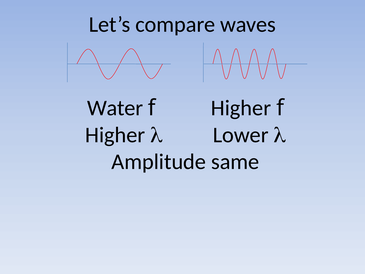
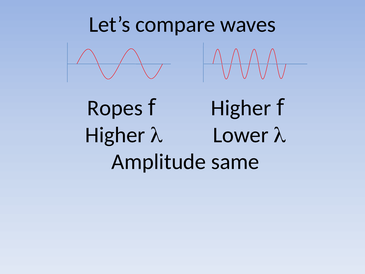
Water: Water -> Ropes
